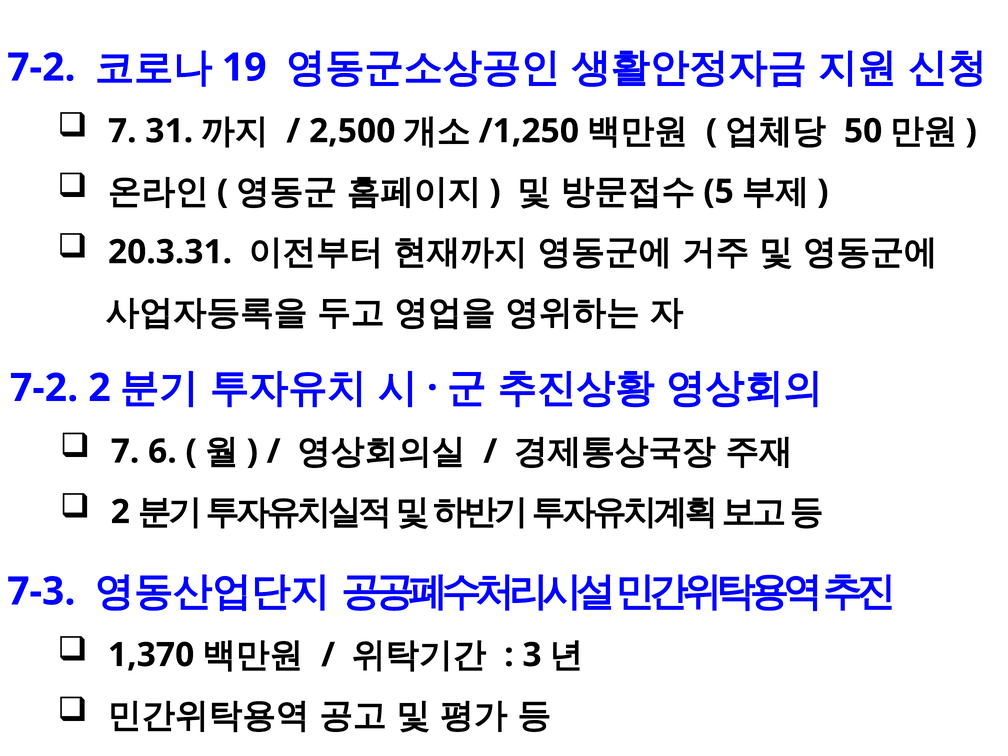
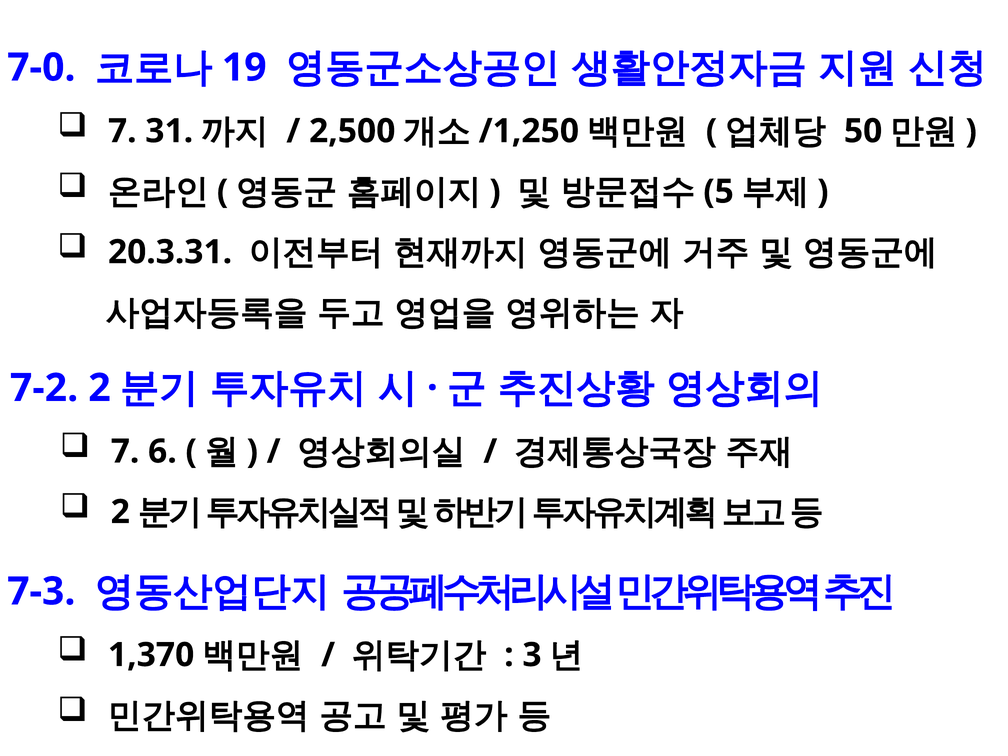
7-2 at (41, 68): 7-2 -> 7-0
